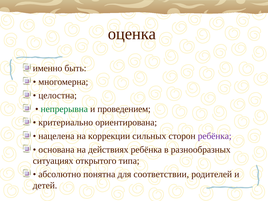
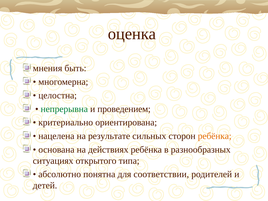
именно: именно -> мнения
коррекции: коррекции -> результате
ребёнка at (215, 136) colour: purple -> orange
